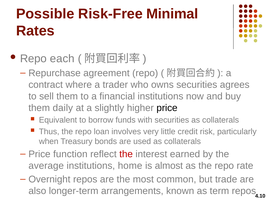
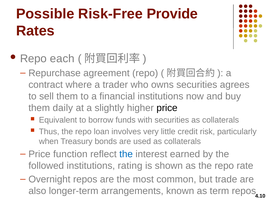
Minimal: Minimal -> Provide
the at (126, 154) colour: red -> blue
average: average -> followed
home: home -> rating
almost: almost -> shown
